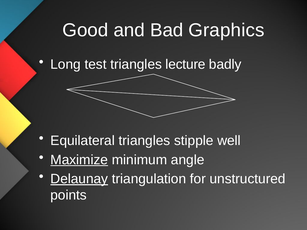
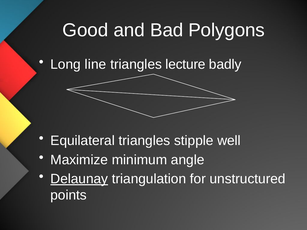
Graphics: Graphics -> Polygons
test: test -> line
Maximize underline: present -> none
